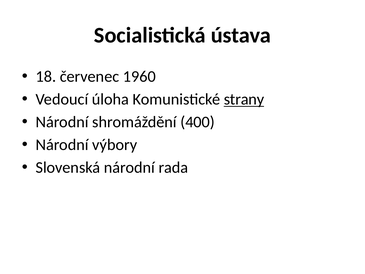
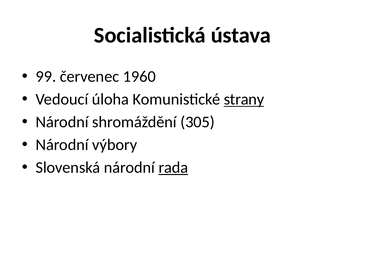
18: 18 -> 99
400: 400 -> 305
rada underline: none -> present
